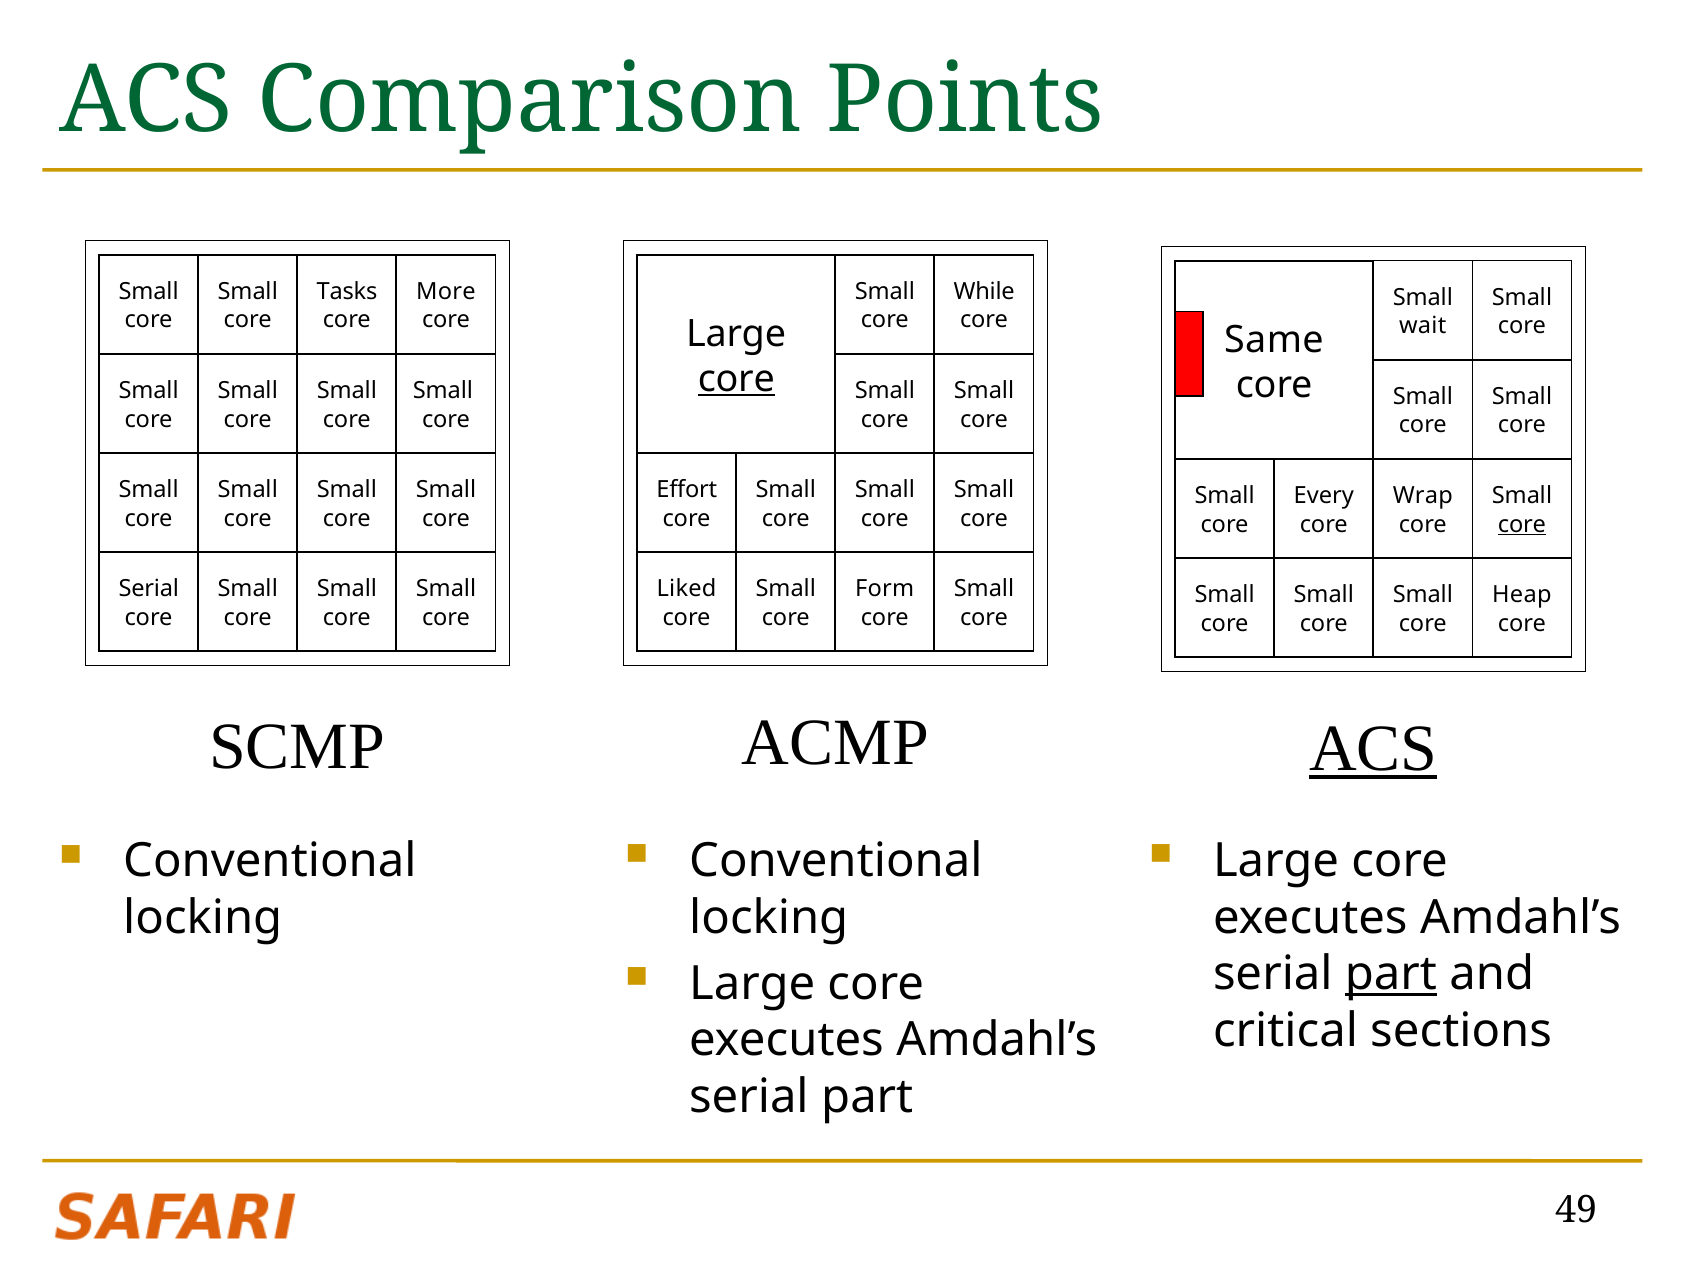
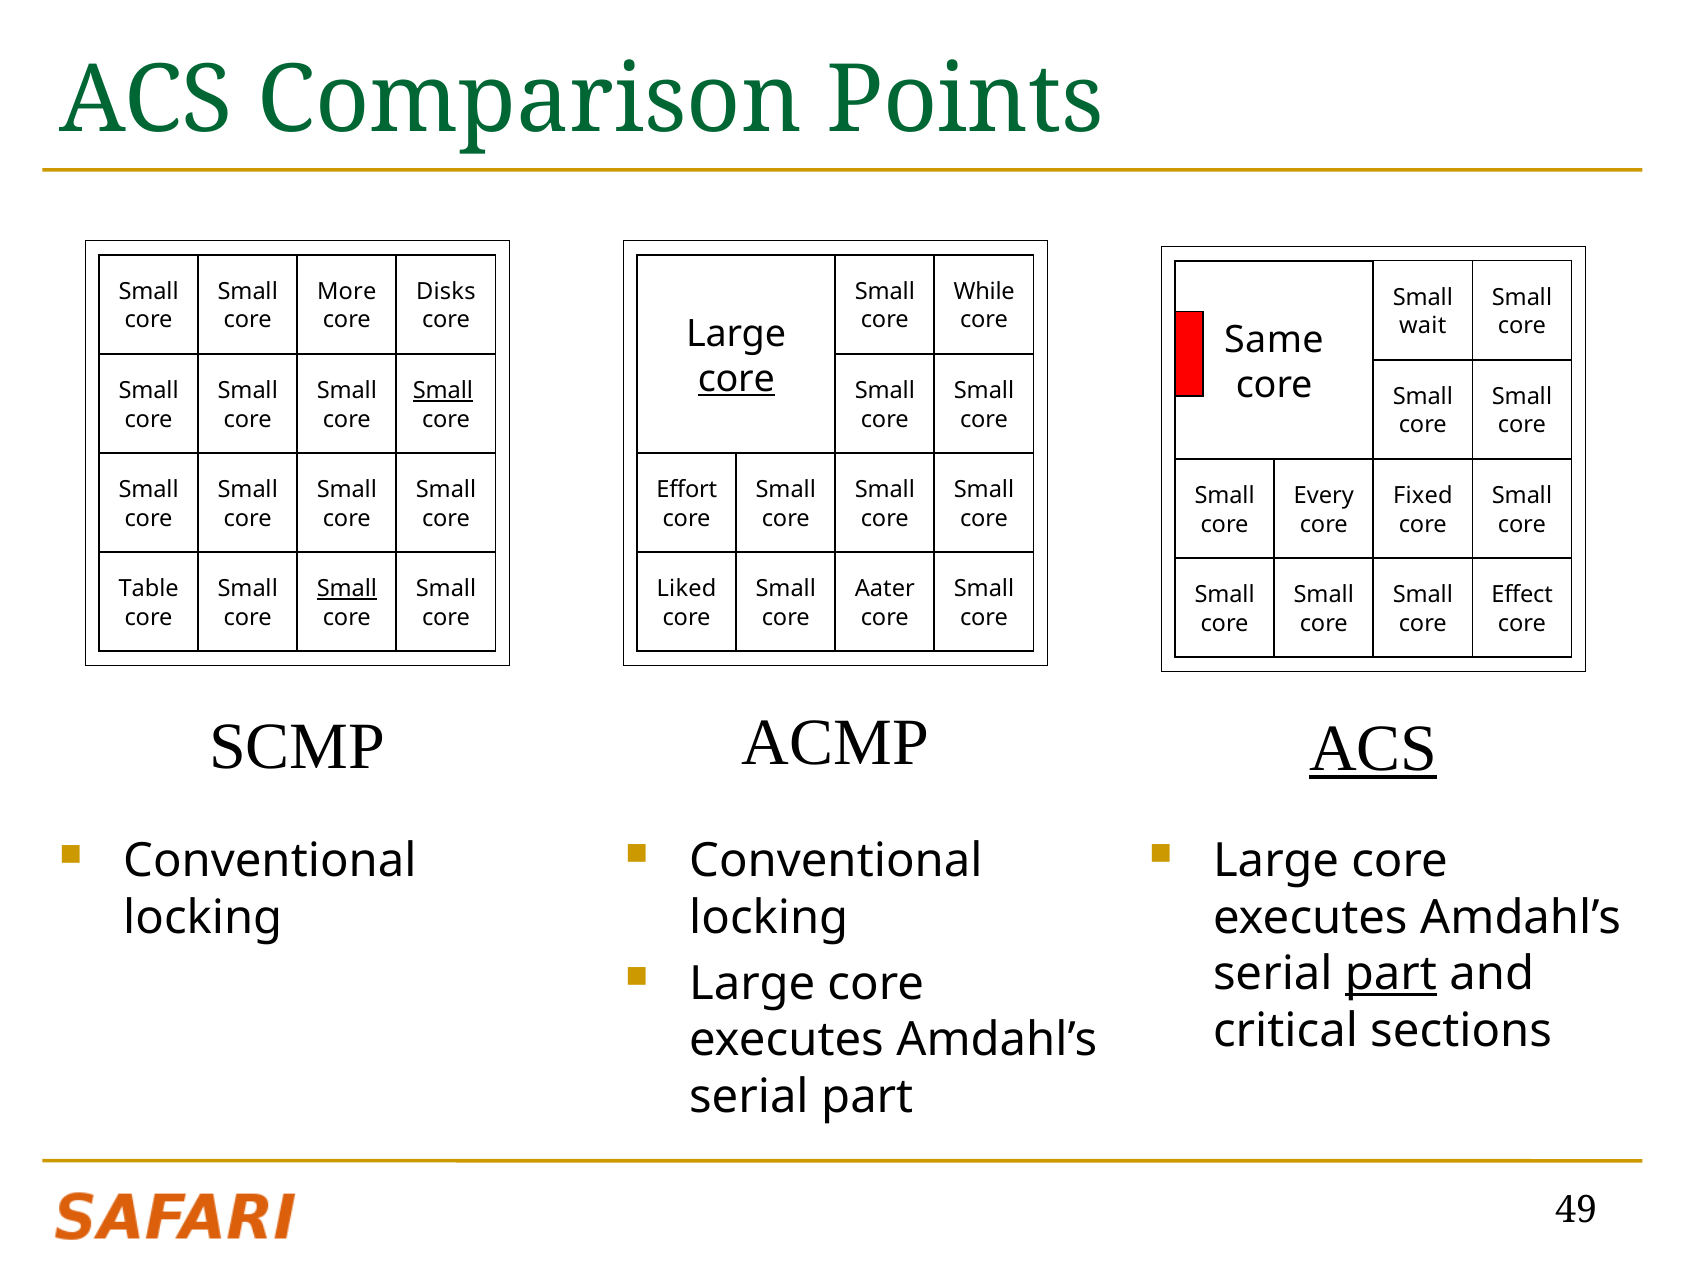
Tasks: Tasks -> More
More: More -> Disks
Small at (443, 391) underline: none -> present
Wrap: Wrap -> Fixed
core at (1522, 524) underline: present -> none
Serial at (149, 589): Serial -> Table
Small at (347, 589) underline: none -> present
Form: Form -> Aater
Heap: Heap -> Effect
